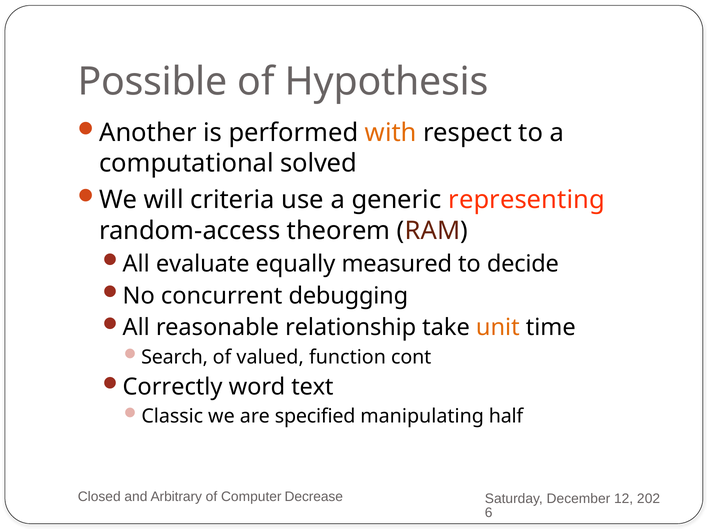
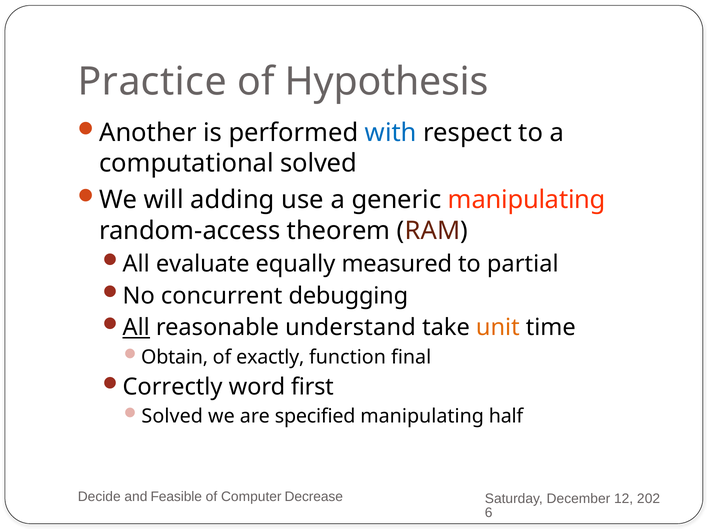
Possible: Possible -> Practice
with colour: orange -> blue
criteria: criteria -> adding
generic representing: representing -> manipulating
decide: decide -> partial
All at (136, 328) underline: none -> present
relationship: relationship -> understand
Search: Search -> Obtain
valued: valued -> exactly
cont: cont -> final
text: text -> first
Classic at (172, 416): Classic -> Solved
Closed: Closed -> Decide
Arbitrary: Arbitrary -> Feasible
